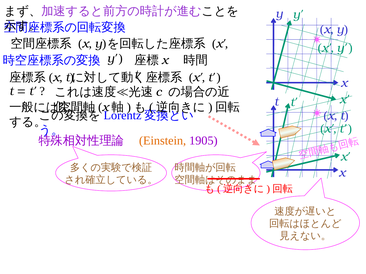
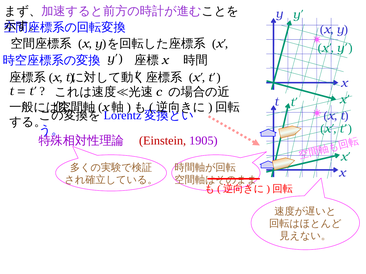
Einstein colour: orange -> red
